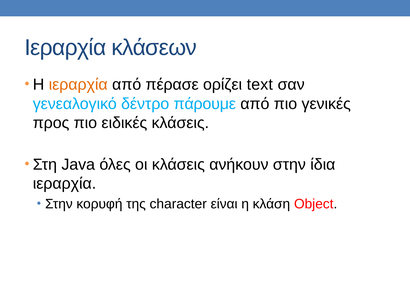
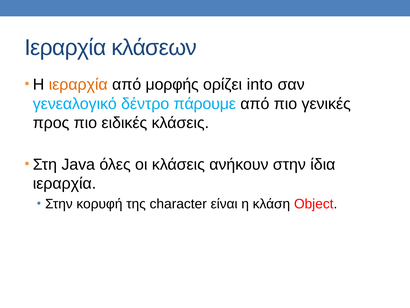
πέρασε: πέρασε -> μορφής
text: text -> into
